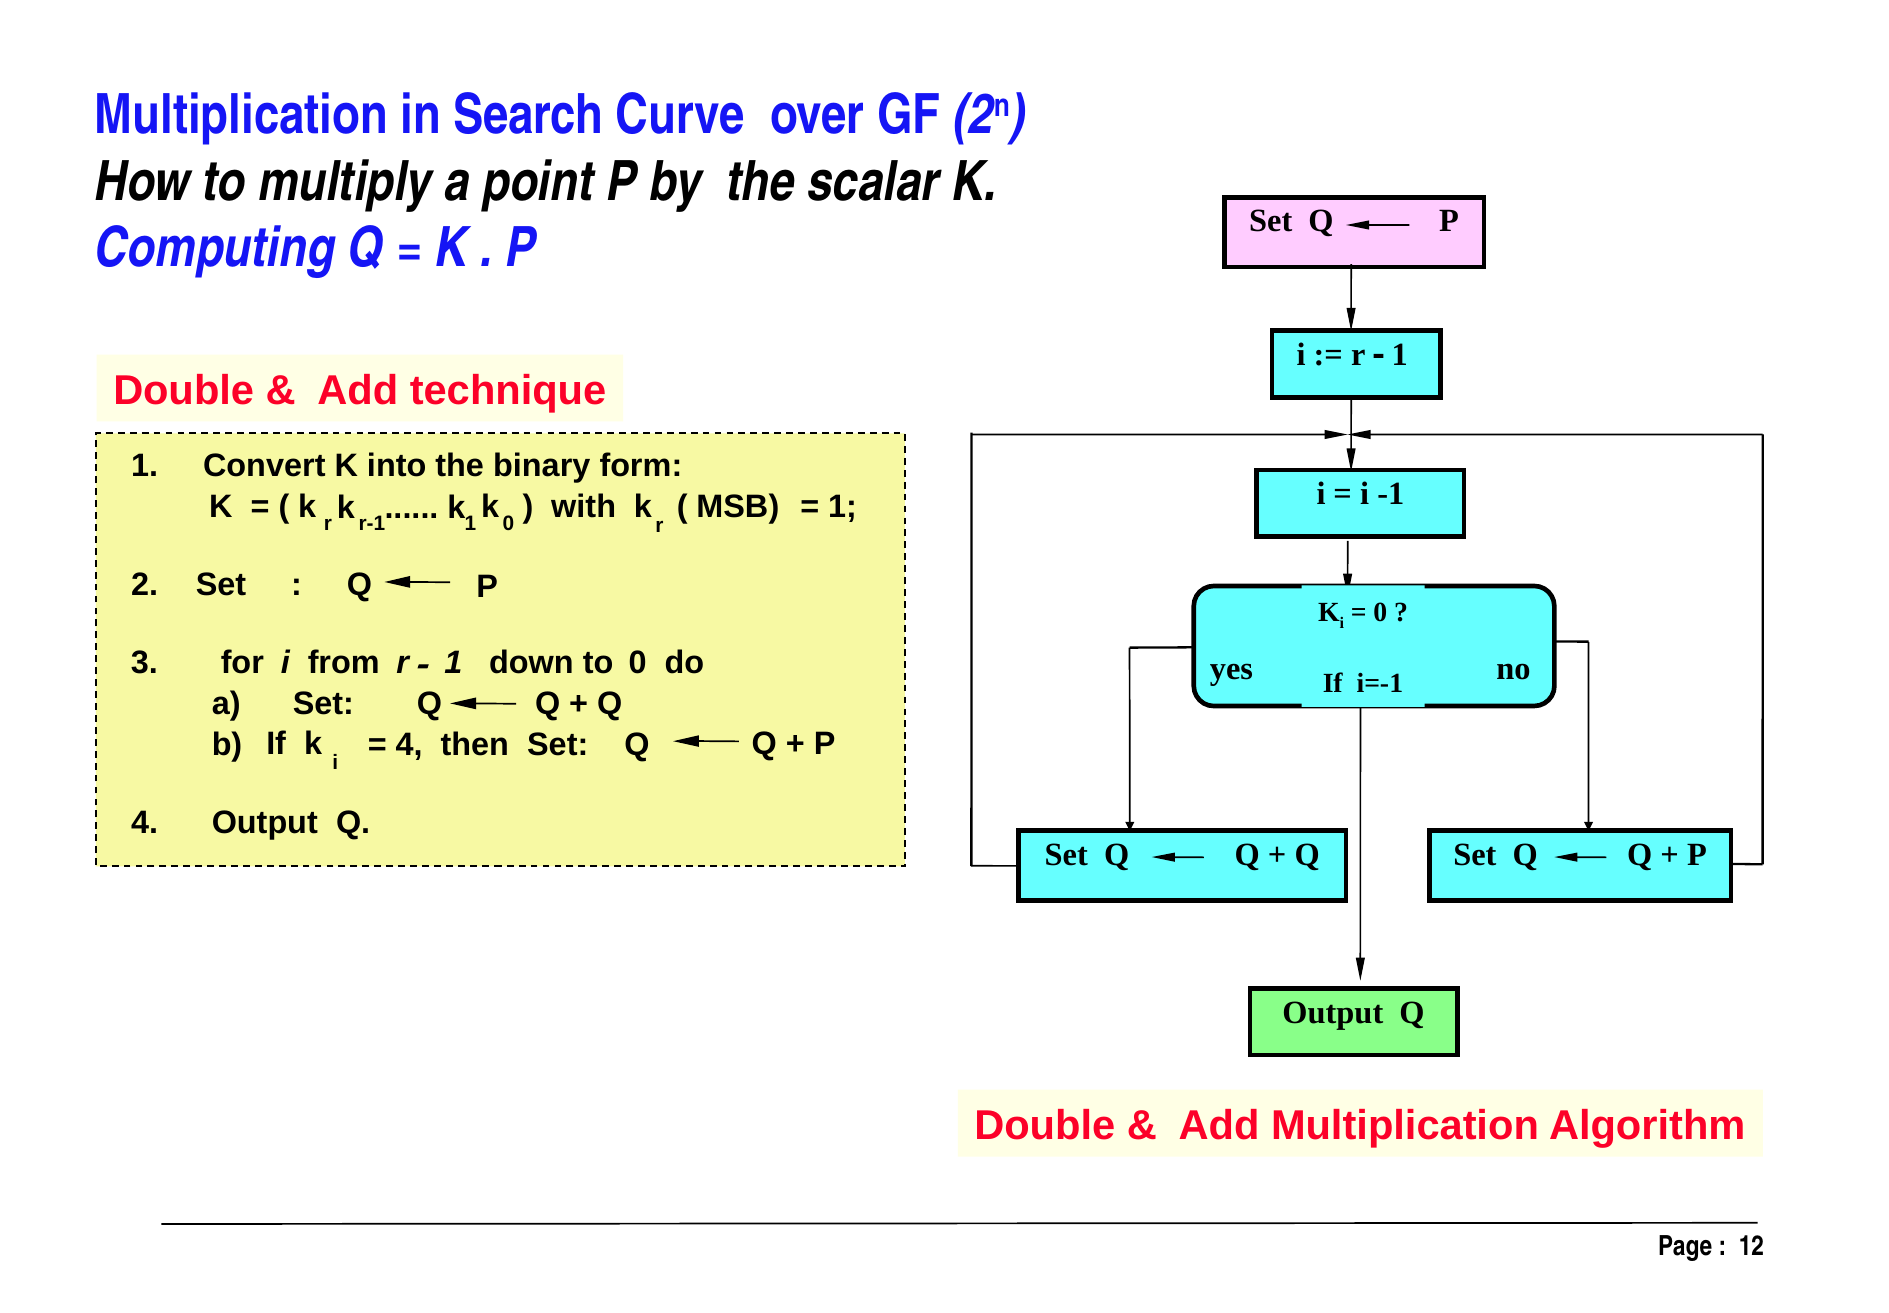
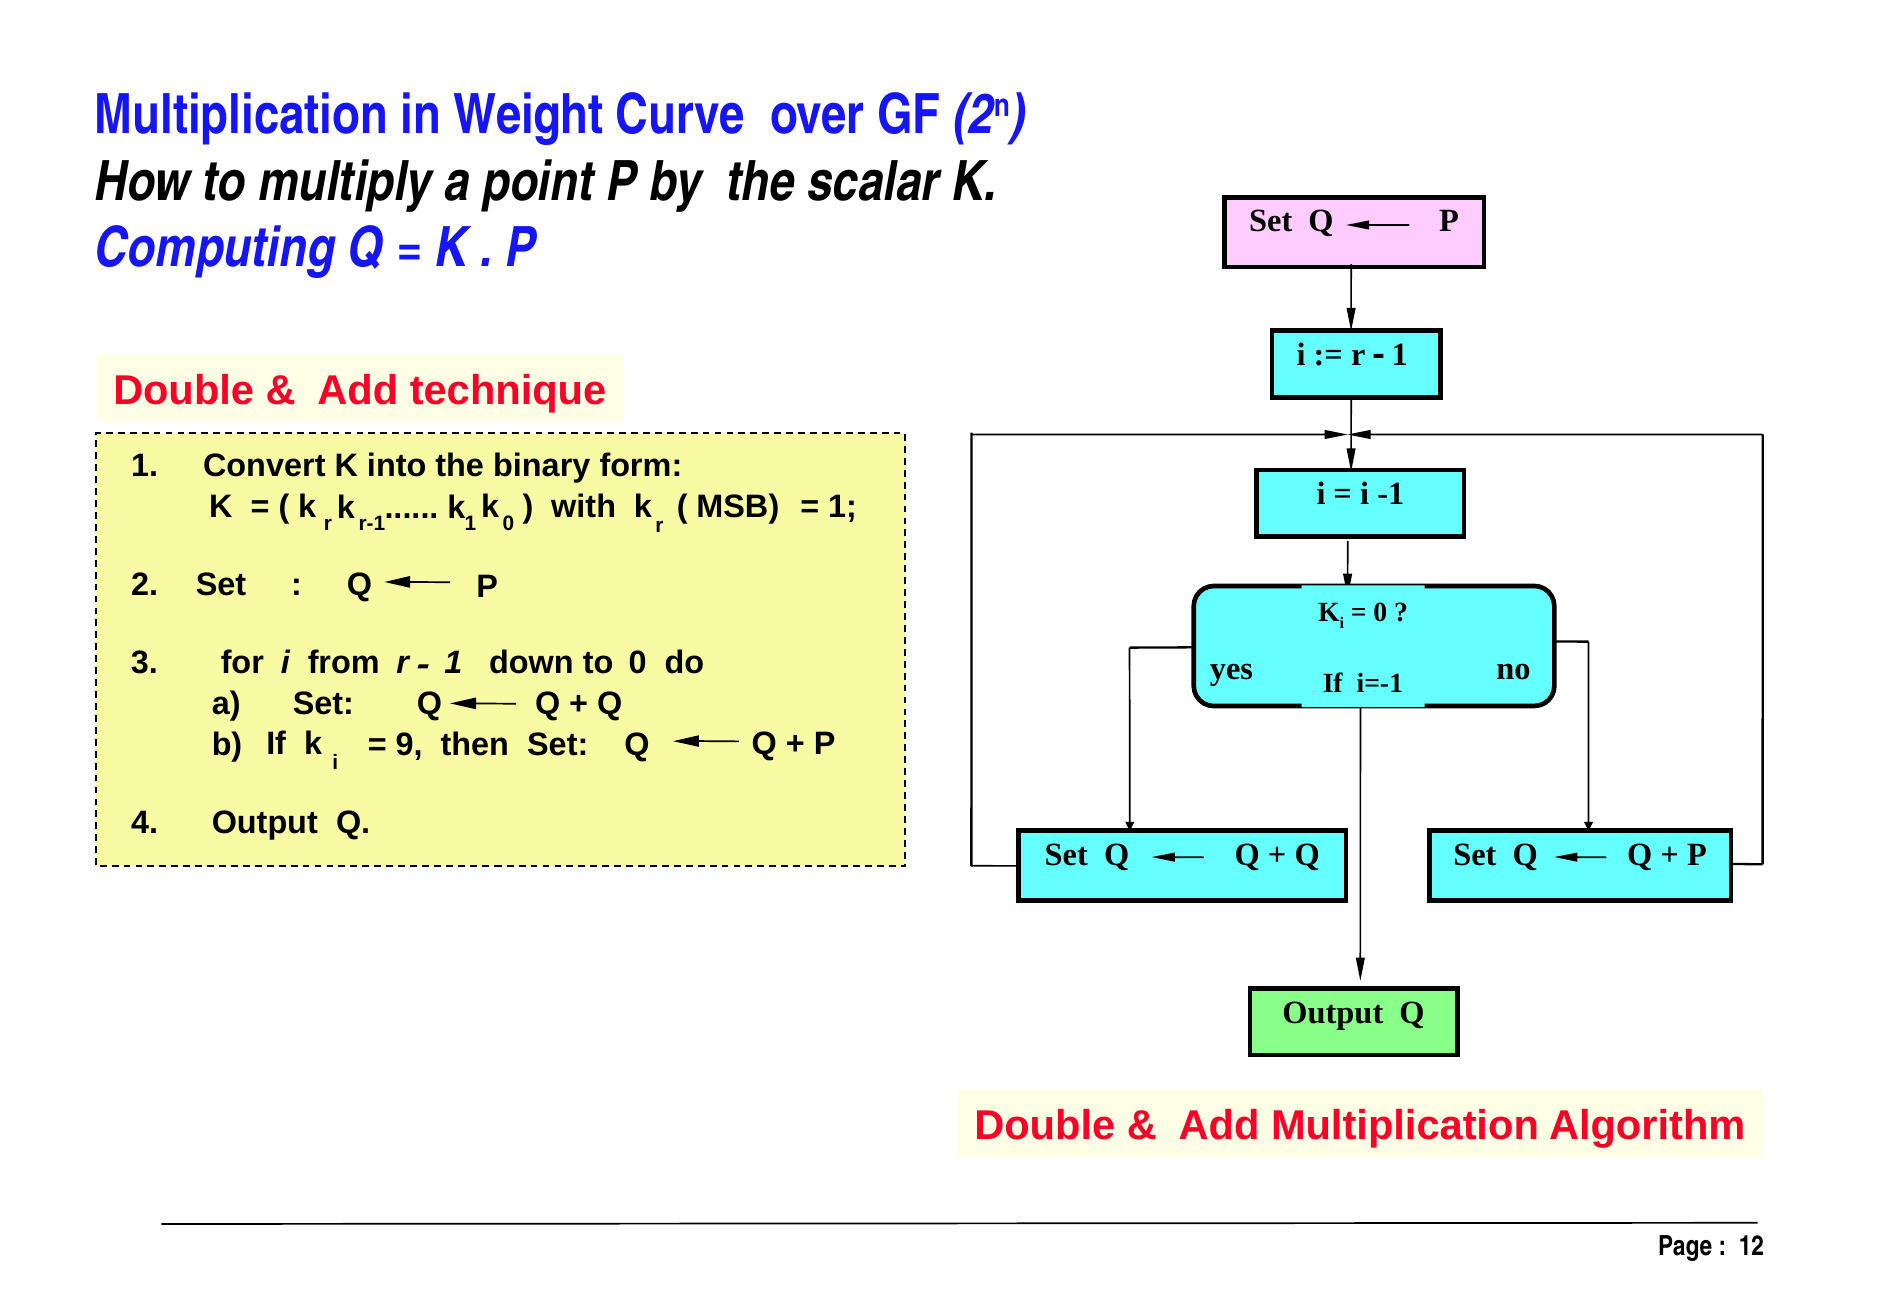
Search: Search -> Weight
4 at (409, 745): 4 -> 9
